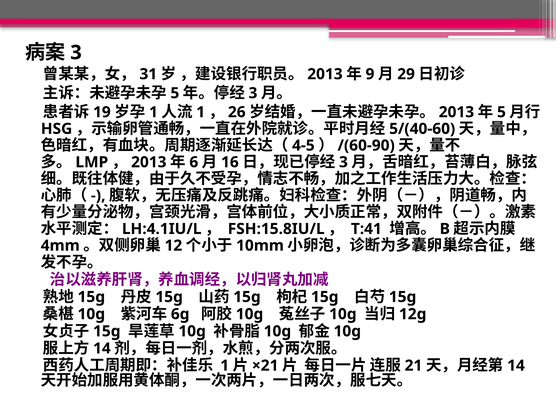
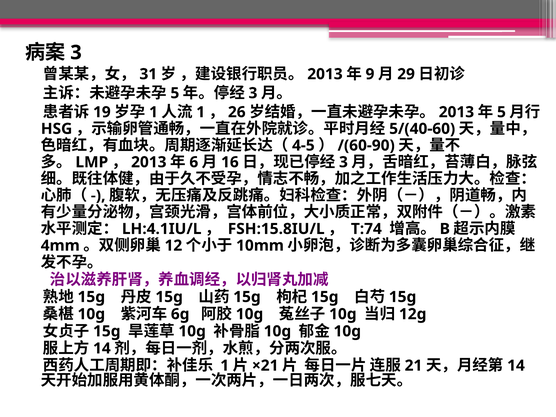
T:41: T:41 -> T:74
